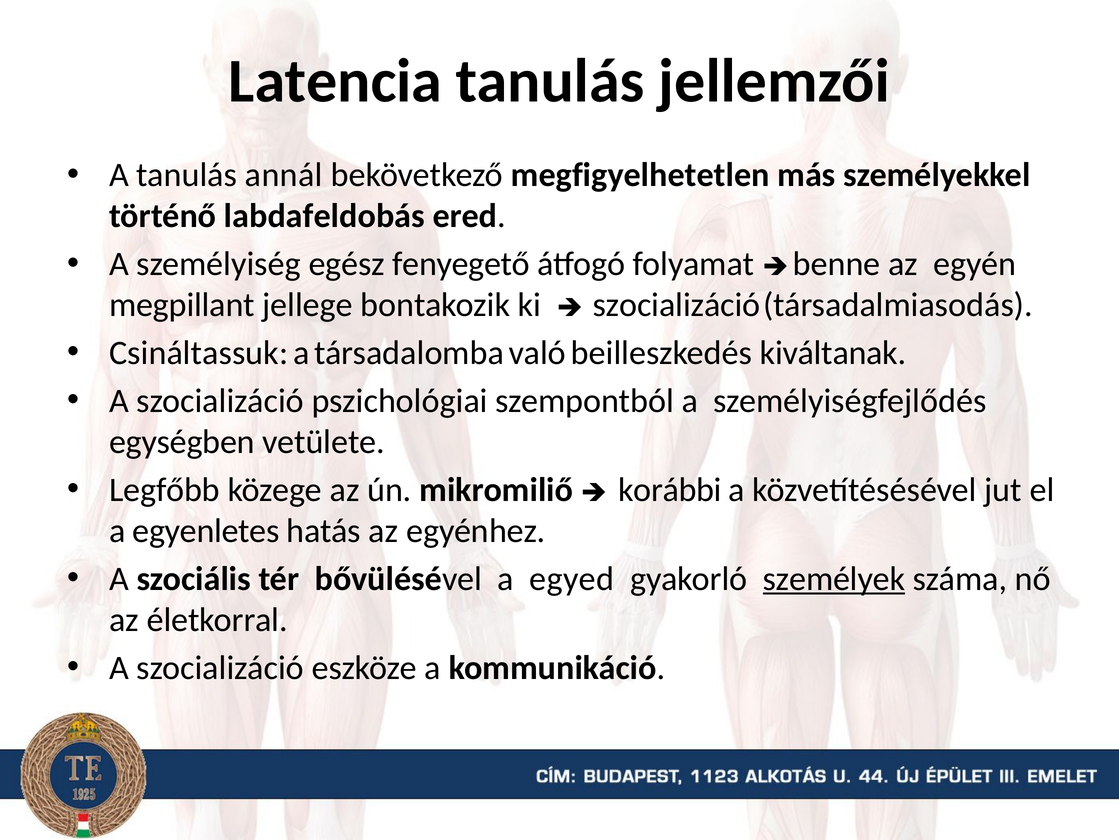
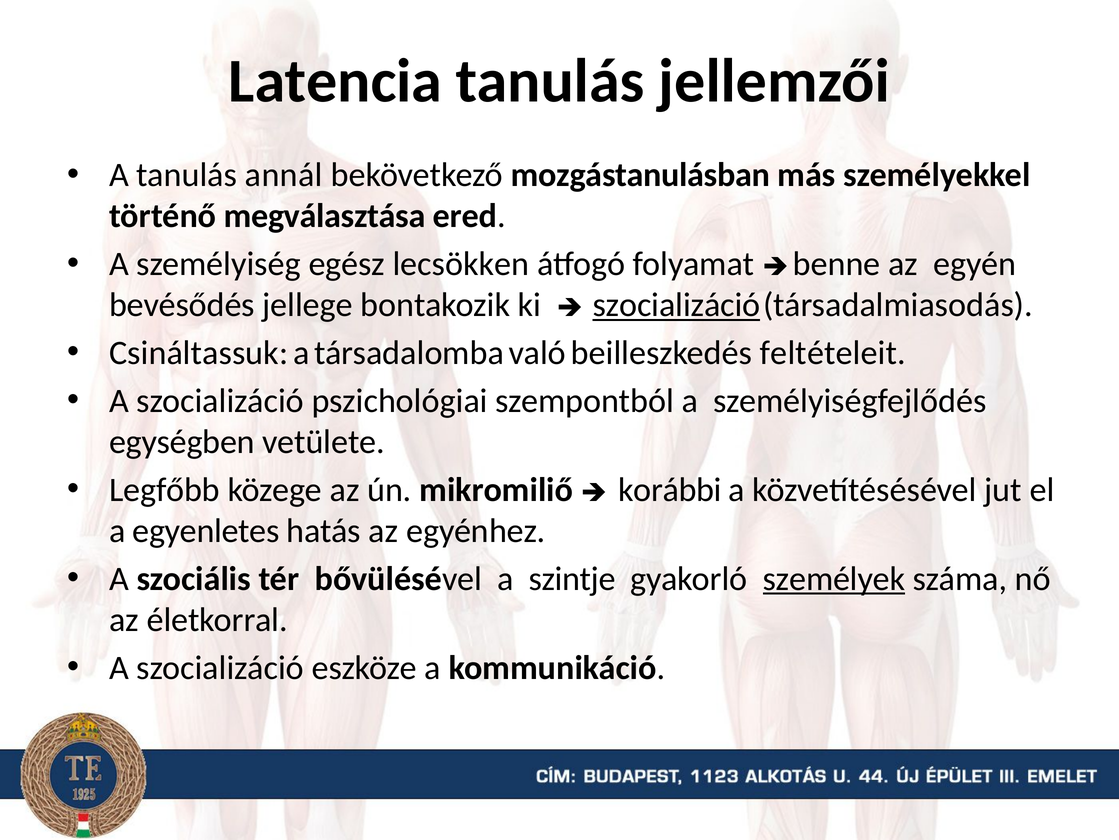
megfigyelhetetlen: megfigyelhetetlen -> mozgástanulásban
labdafeldobás: labdafeldobás -> megválasztása
fenyegető: fenyegető -> lecsökken
megpillant: megpillant -> bevésődés
szocializáció at (676, 305) underline: none -> present
kiváltanak: kiváltanak -> feltételeit
egyed: egyed -> szintje
